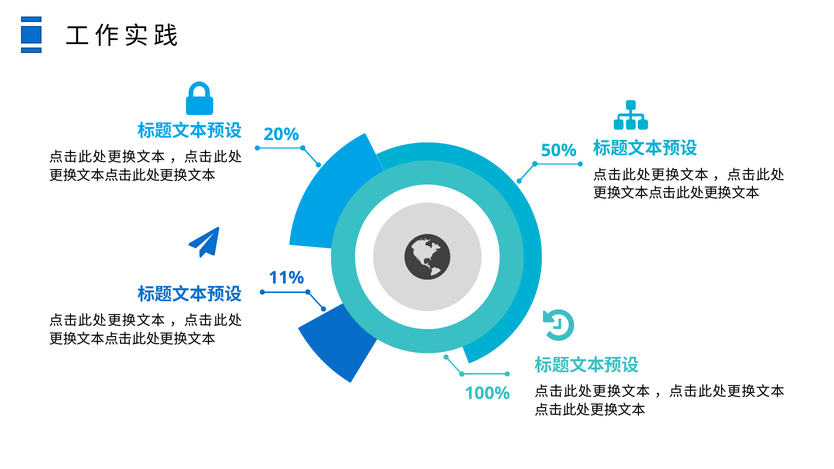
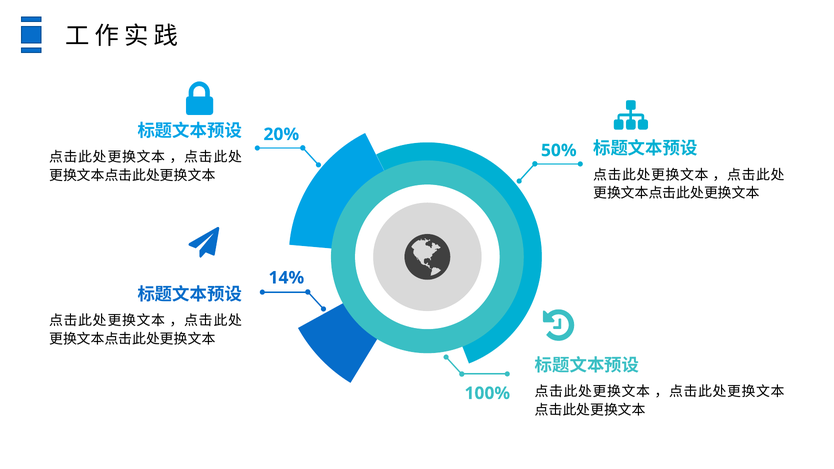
11%: 11% -> 14%
